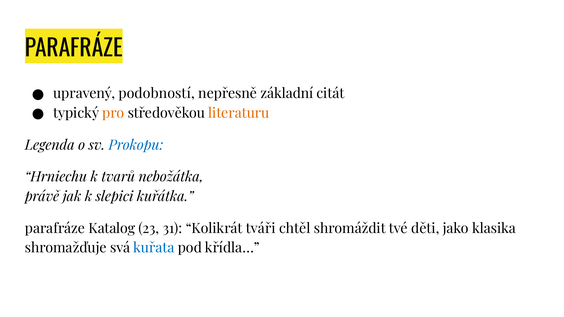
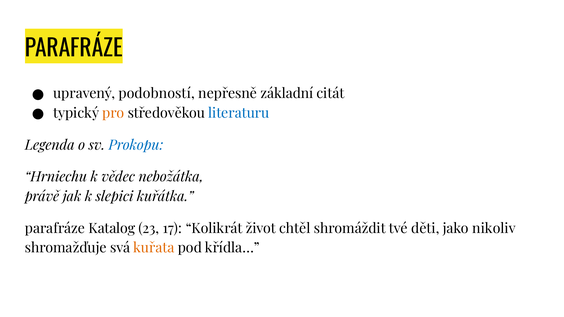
literaturu colour: orange -> blue
tvarů: tvarů -> vědec
31: 31 -> 17
tváři: tváři -> život
klasika: klasika -> nikoliv
kuřata colour: blue -> orange
